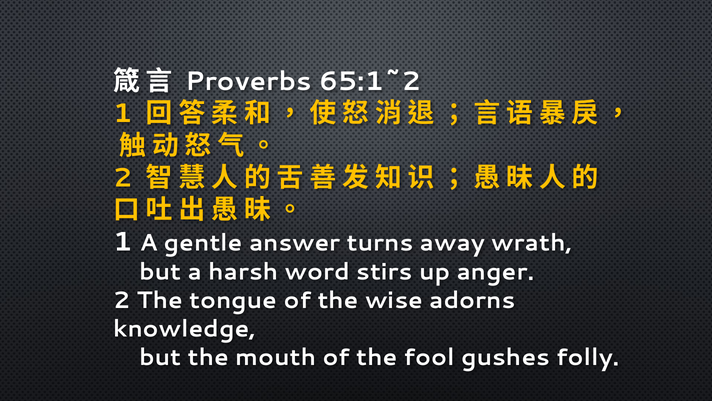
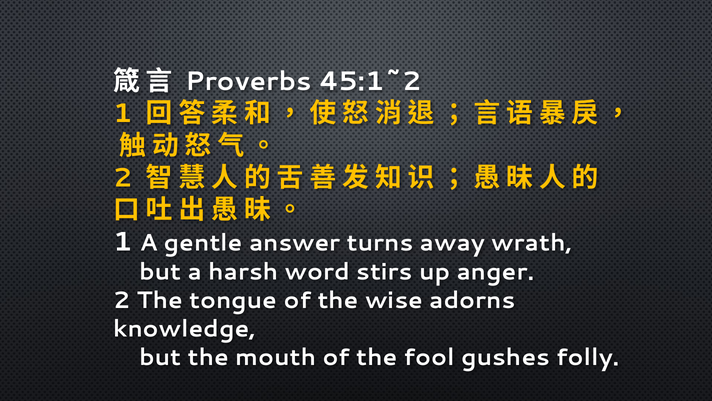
65:1~2: 65:1~2 -> 45:1~2
